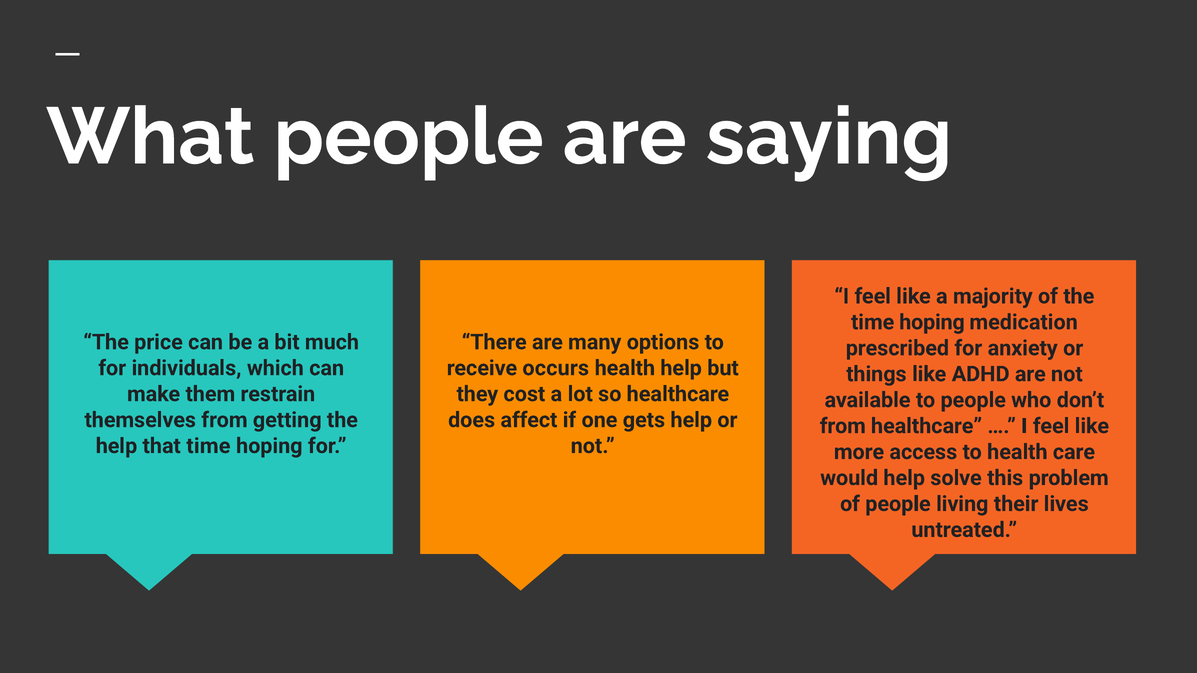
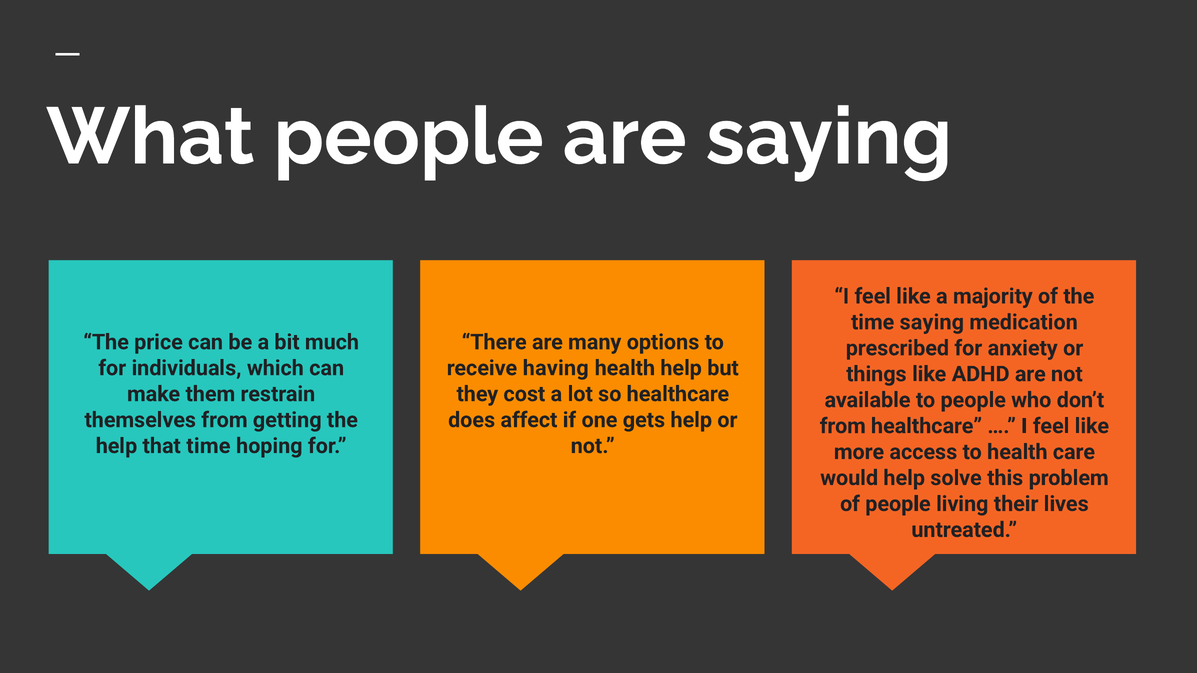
hoping at (932, 322): hoping -> saying
occurs: occurs -> having
